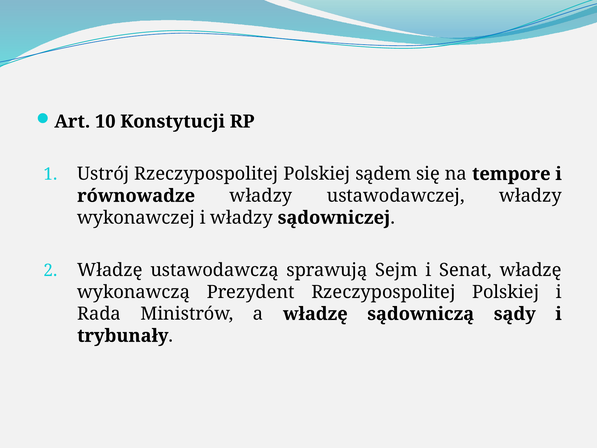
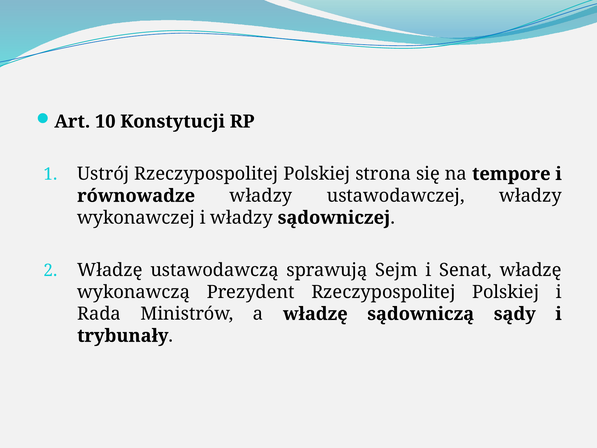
sądem: sądem -> strona
